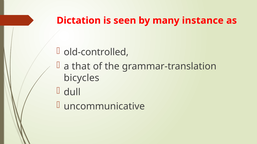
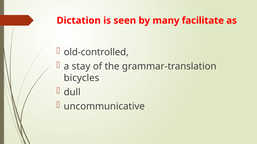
instance: instance -> facilitate
that: that -> stay
